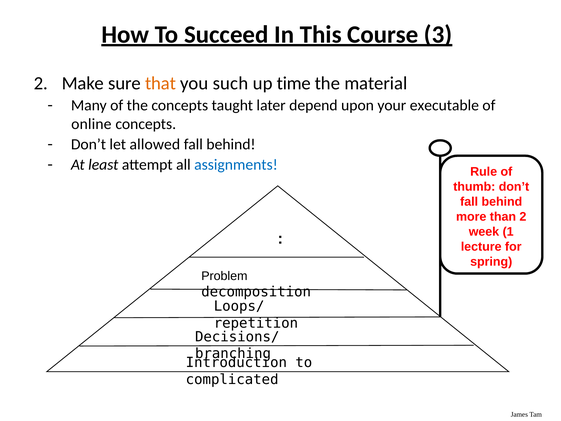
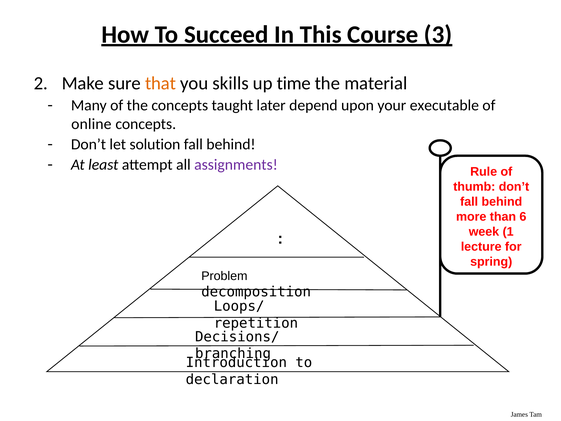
such: such -> skills
allowed: allowed -> solution
assignments colour: blue -> purple
than 2: 2 -> 6
complicated: complicated -> declaration
